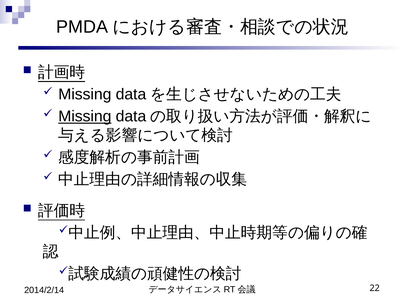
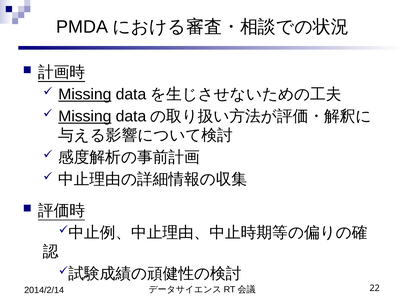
Missing at (85, 94) underline: none -> present
